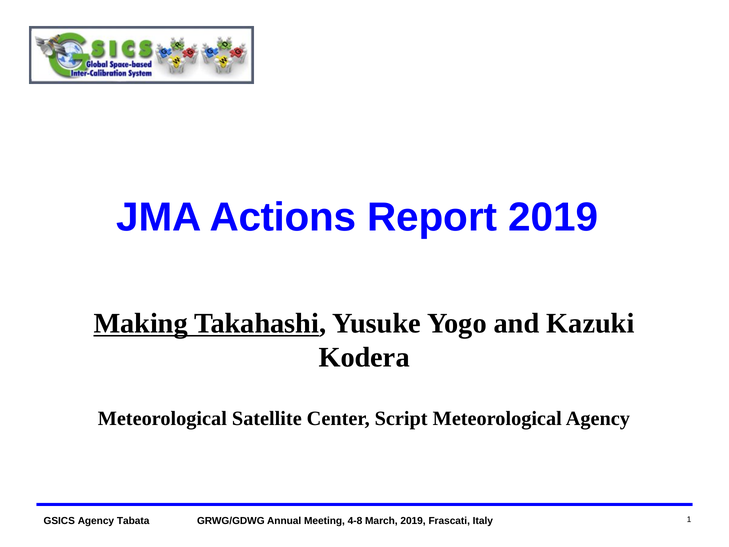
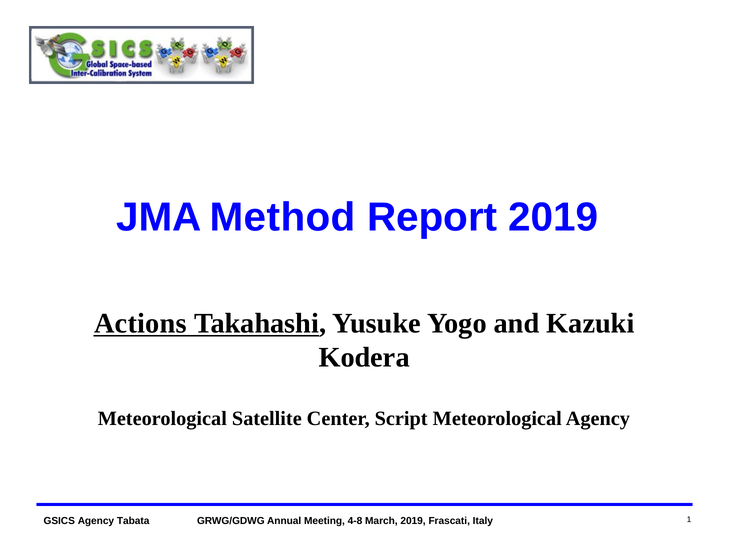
Actions: Actions -> Method
Making: Making -> Actions
